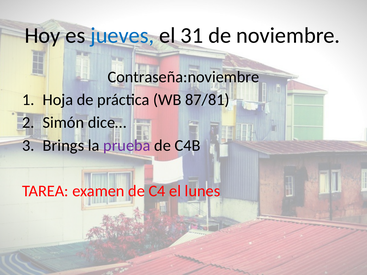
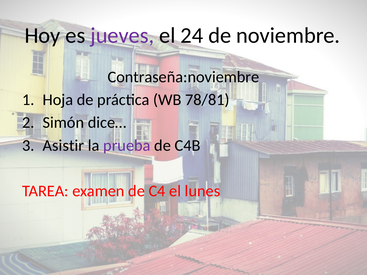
jueves colour: blue -> purple
31: 31 -> 24
87/81: 87/81 -> 78/81
Brings: Brings -> Asistir
